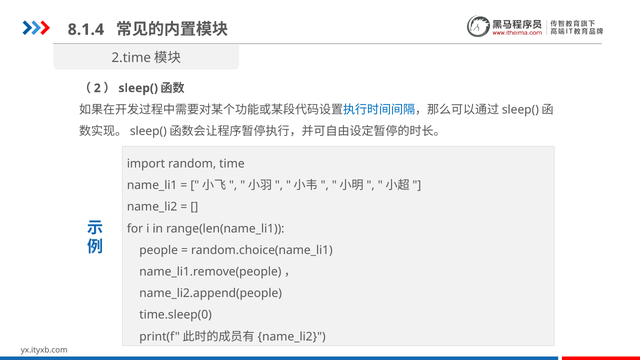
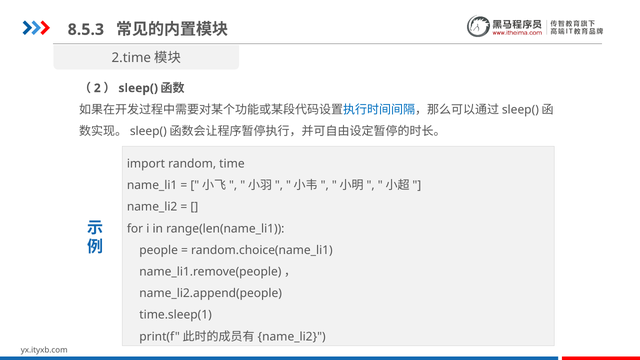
8.1.4: 8.1.4 -> 8.5.3
time.sleep(0: time.sleep(0 -> time.sleep(1
